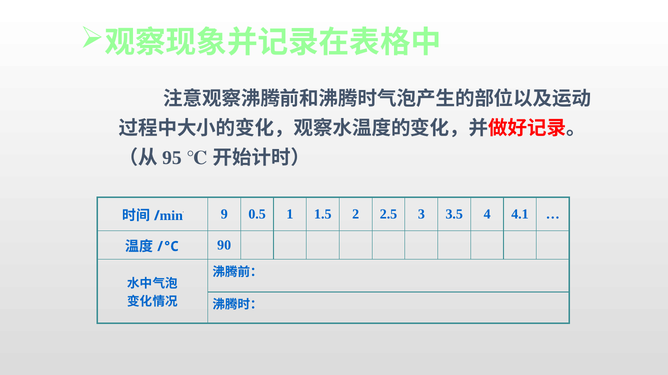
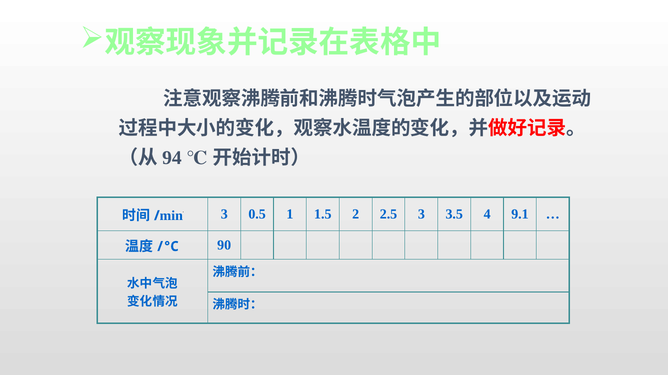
95: 95 -> 94
9 at (224, 215): 9 -> 3
4.1: 4.1 -> 9.1
